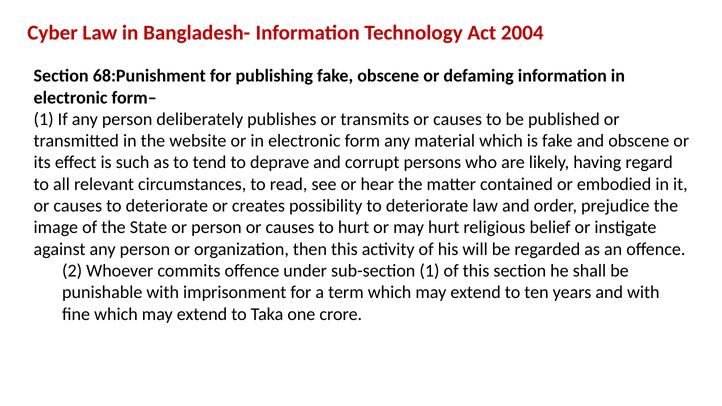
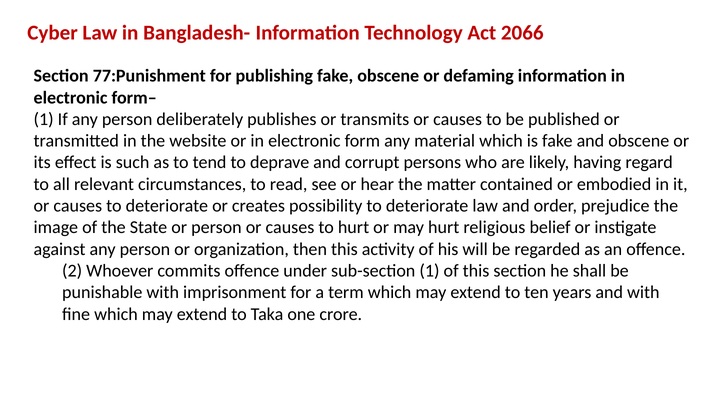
2004: 2004 -> 2066
68:Punishment: 68:Punishment -> 77:Punishment
